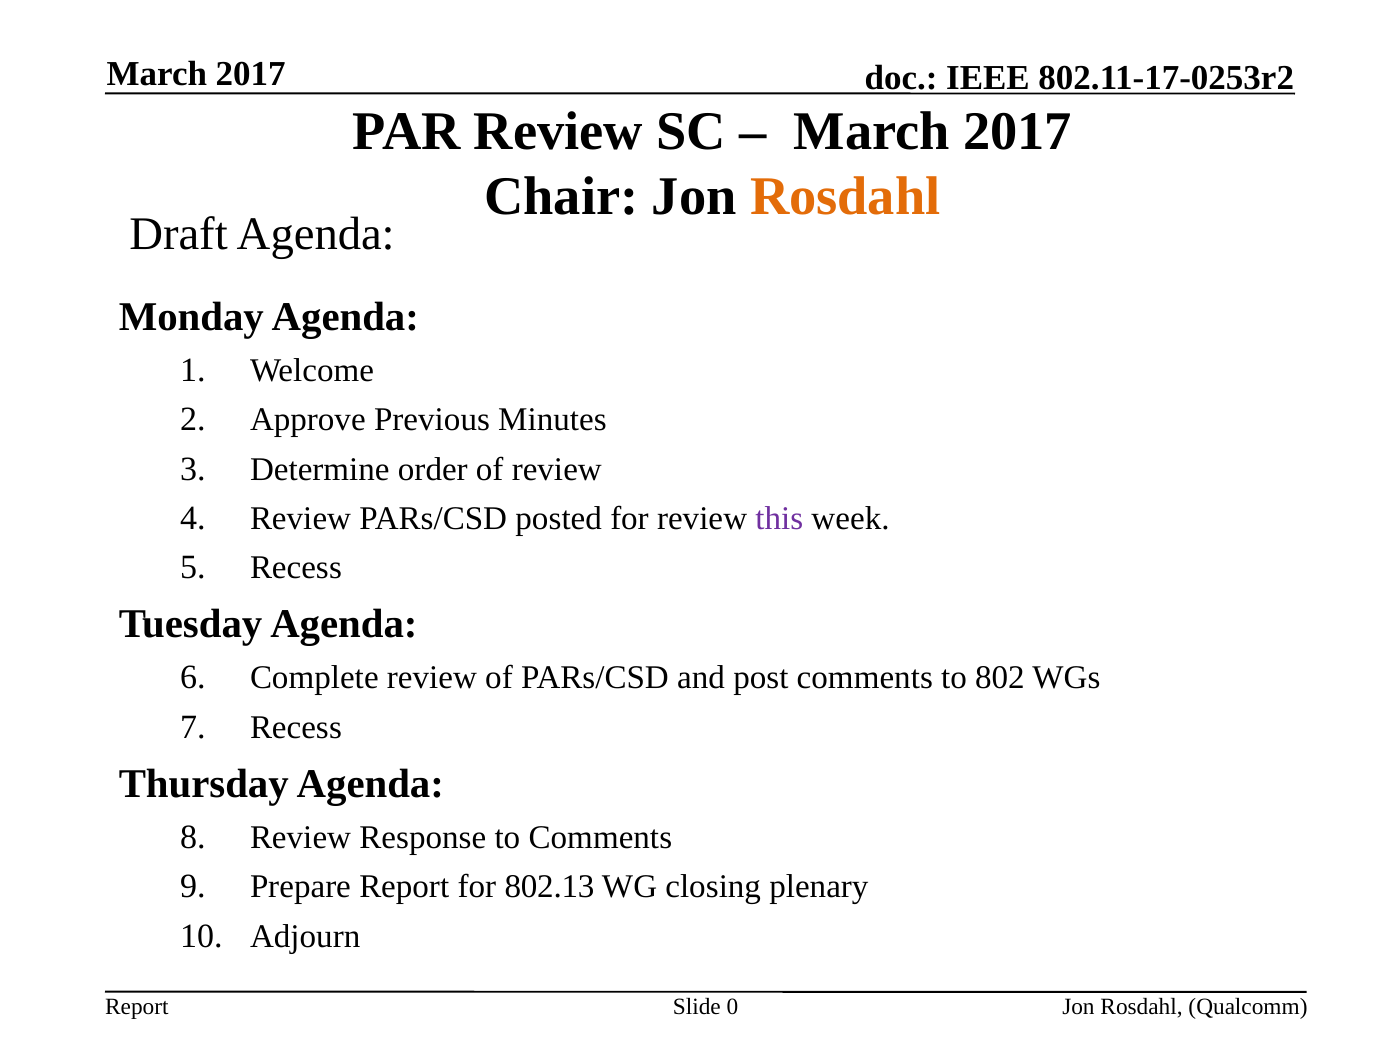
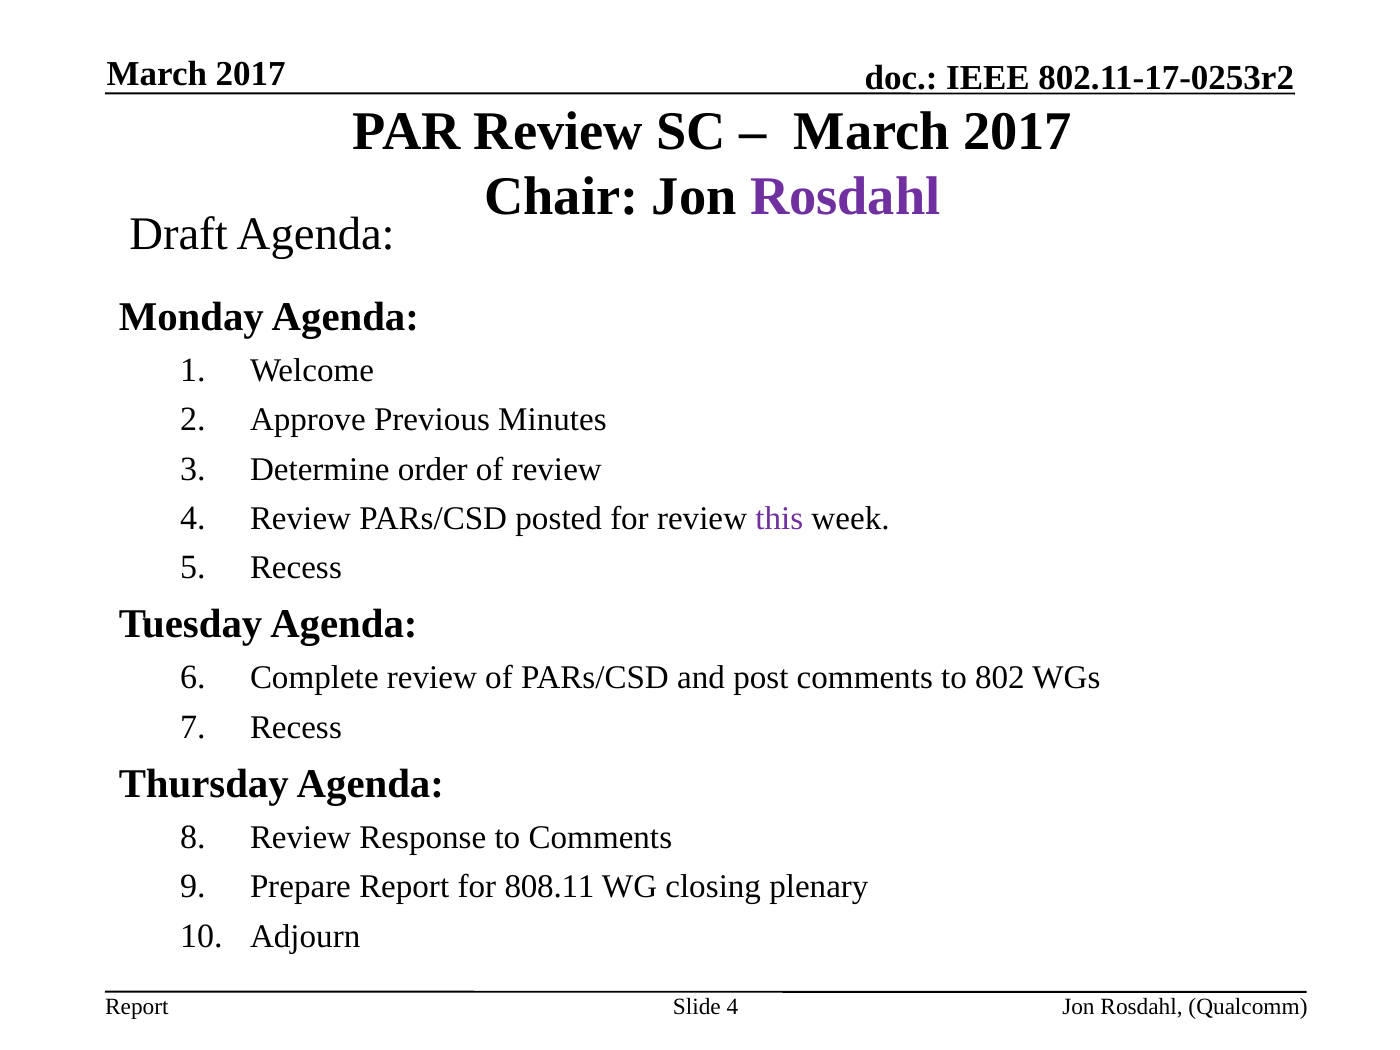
Rosdahl at (845, 197) colour: orange -> purple
802.13: 802.13 -> 808.11
Slide 0: 0 -> 4
